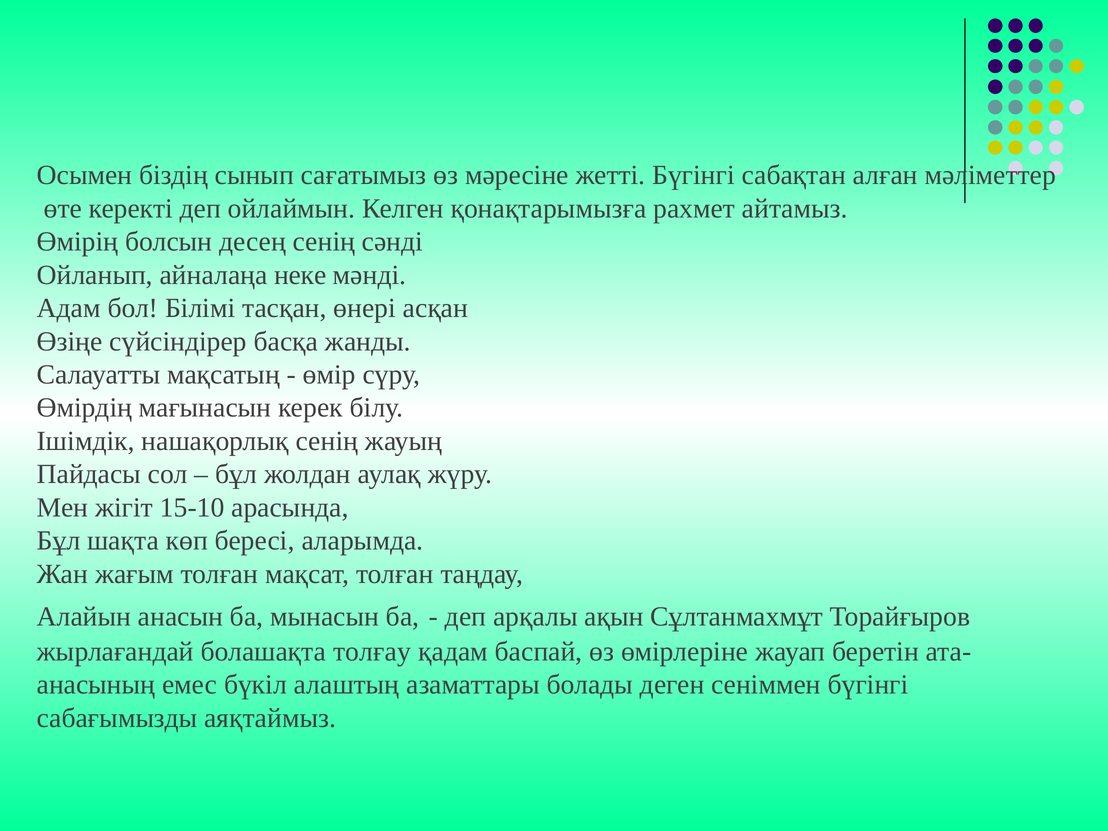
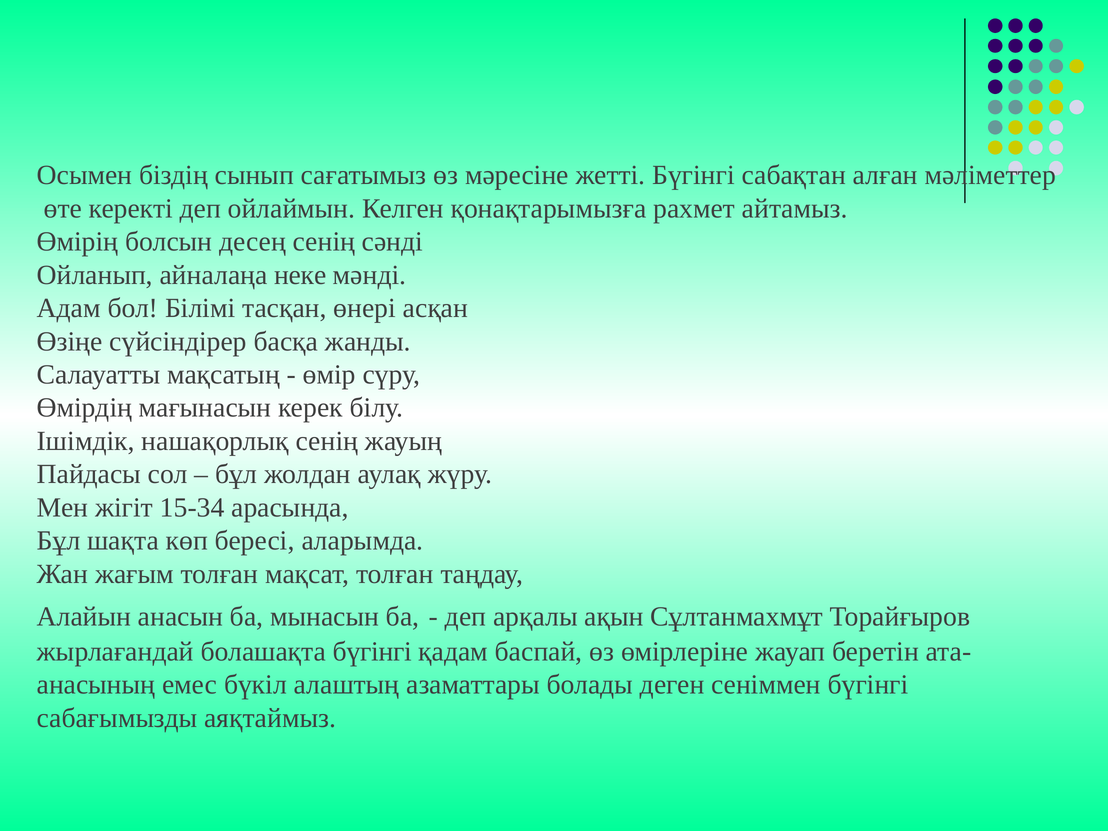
15-10: 15-10 -> 15-34
болашақта толғау: толғау -> бүгінгі
